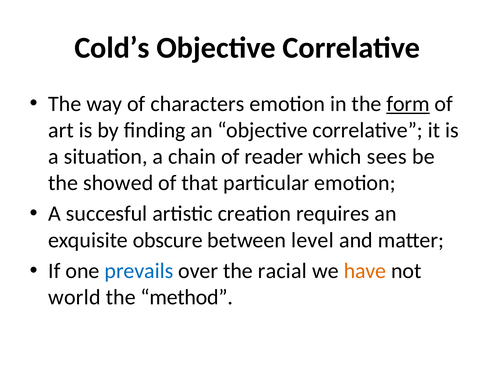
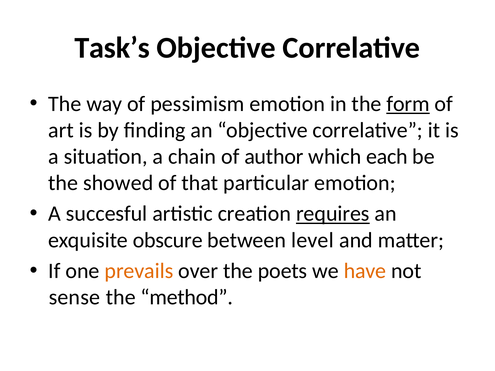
Cold’s: Cold’s -> Task’s
characters: characters -> pessimism
reader: reader -> author
sees: sees -> each
requires underline: none -> present
prevails colour: blue -> orange
racial: racial -> poets
world: world -> sense
